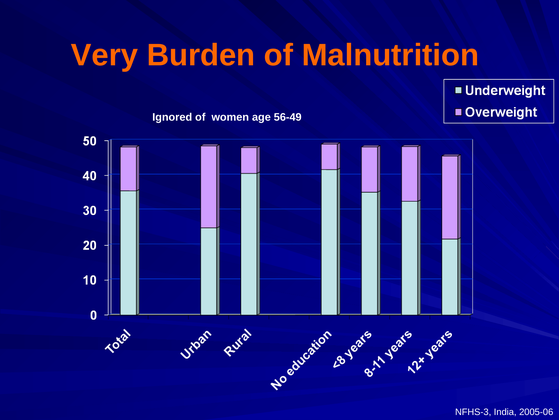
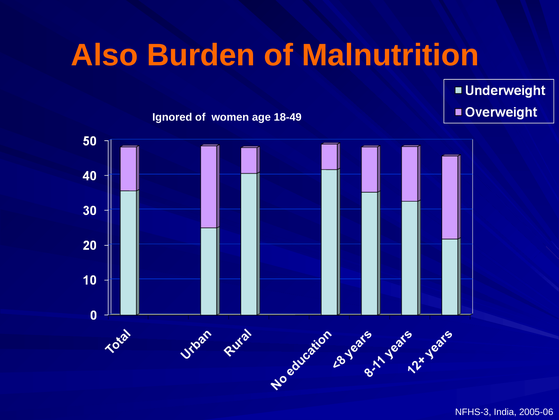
Very: Very -> Also
56-49: 56-49 -> 18-49
